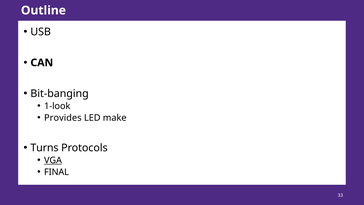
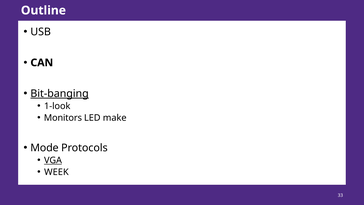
Bit-banging underline: none -> present
Provides: Provides -> Monitors
Turns: Turns -> Mode
FINAL: FINAL -> WEEK
